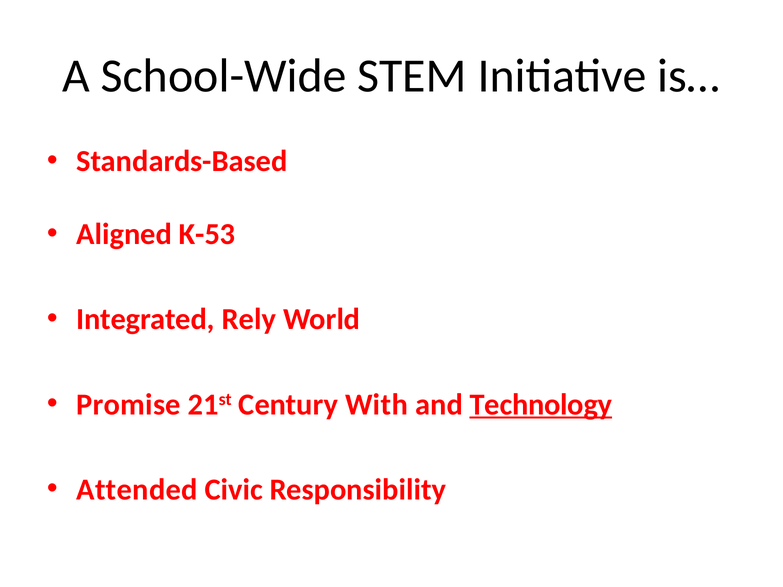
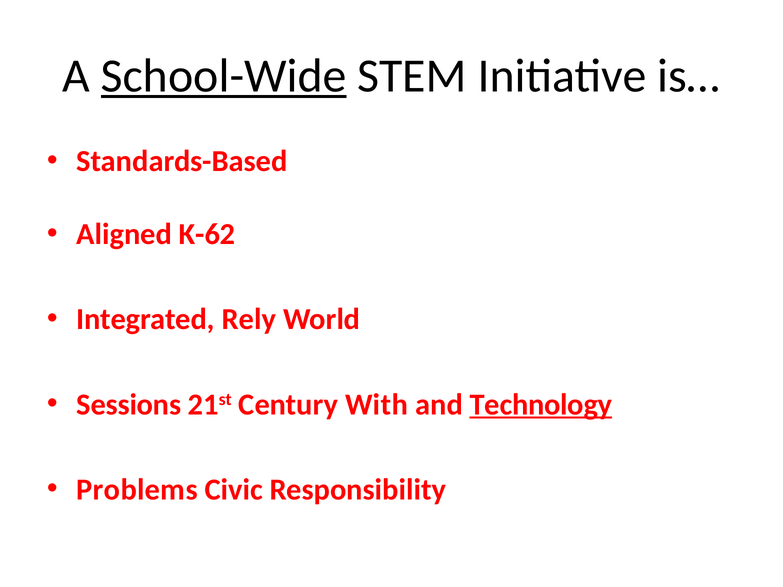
School-Wide underline: none -> present
K-53: K-53 -> K-62
Promise: Promise -> Sessions
Attended: Attended -> Problems
